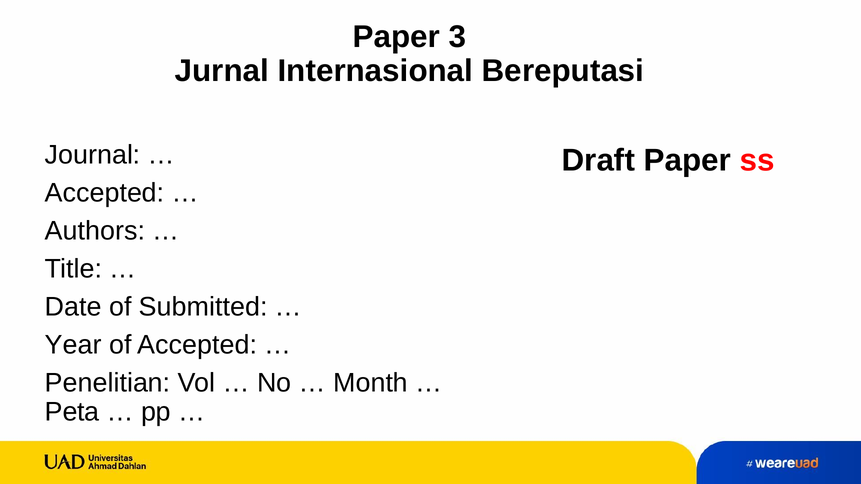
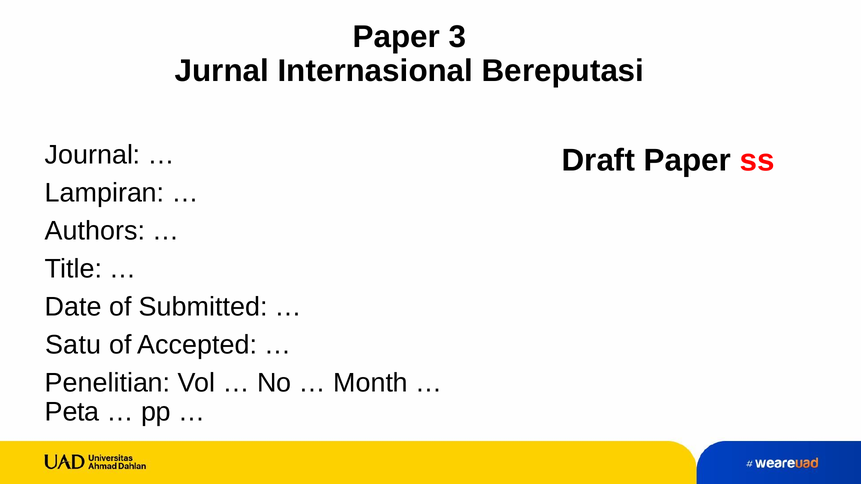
Accepted at (105, 193): Accepted -> Lampiran
Year: Year -> Satu
